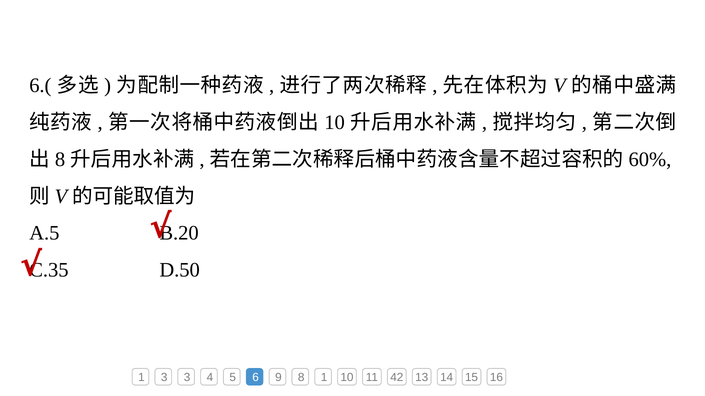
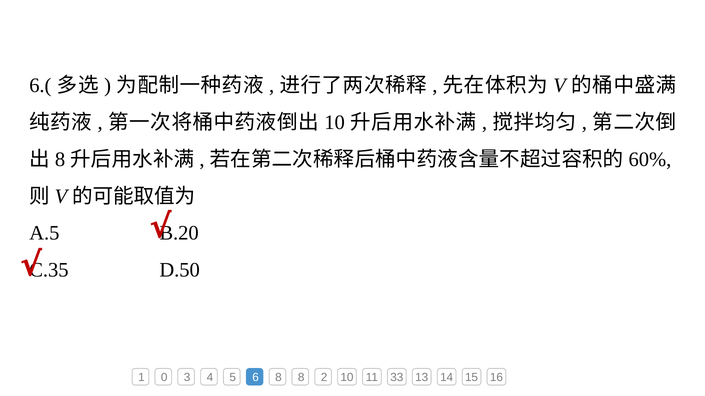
1 3: 3 -> 0
6 9: 9 -> 8
8 1: 1 -> 2
42: 42 -> 33
